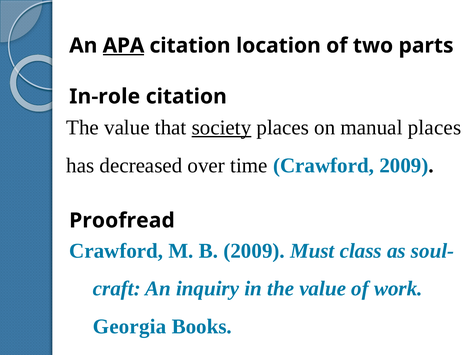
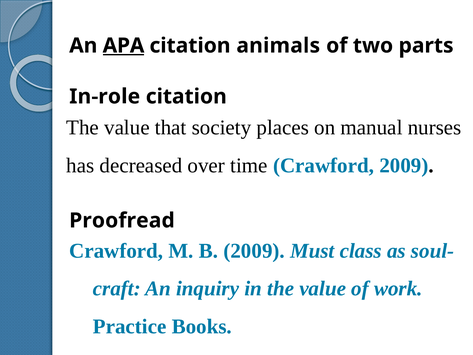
location: location -> animals
society underline: present -> none
manual places: places -> nurses
Georgia: Georgia -> Practice
